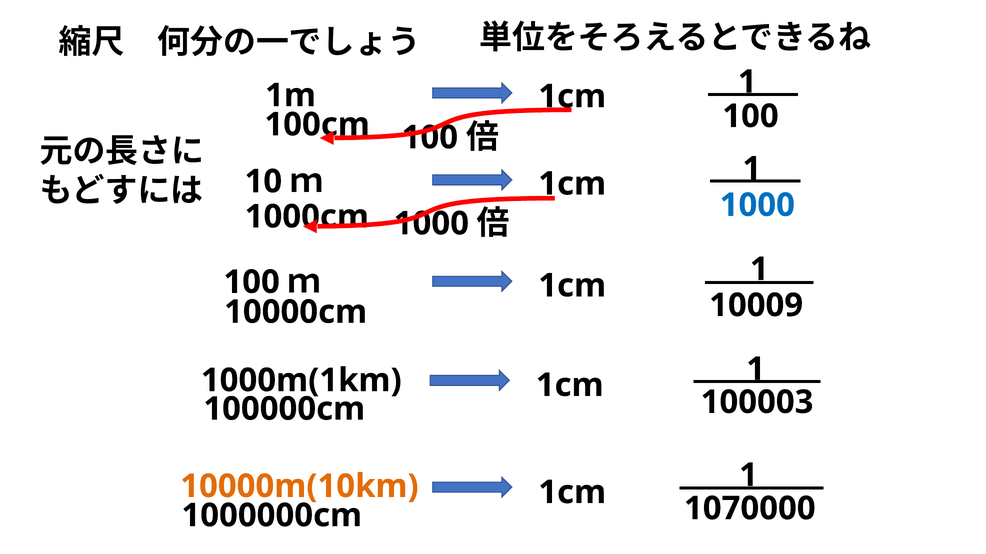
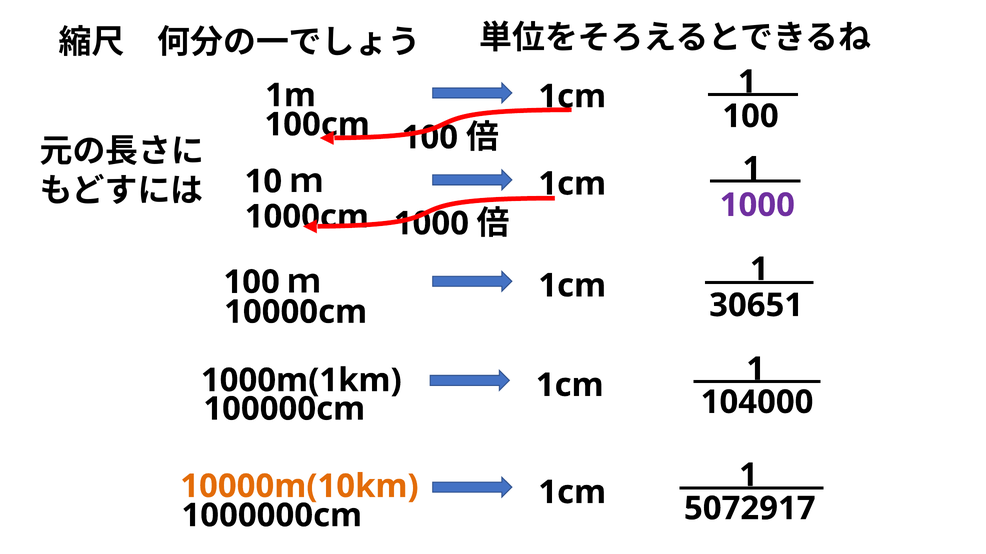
1000 at (757, 205) colour: blue -> purple
10009: 10009 -> 30651
100003: 100003 -> 104000
1070000: 1070000 -> 5072917
